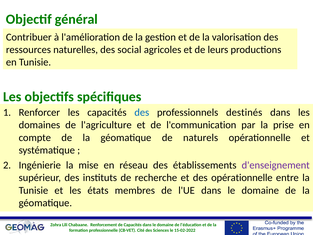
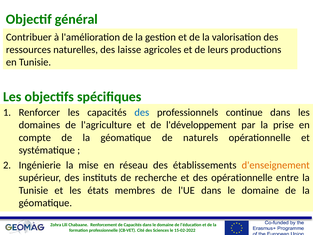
social: social -> laisse
destinés: destinés -> continue
l'communication: l'communication -> l'développement
d'enseignement colour: purple -> orange
